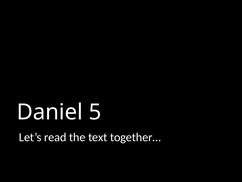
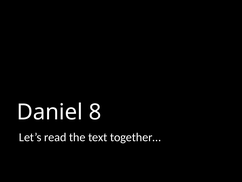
5: 5 -> 8
